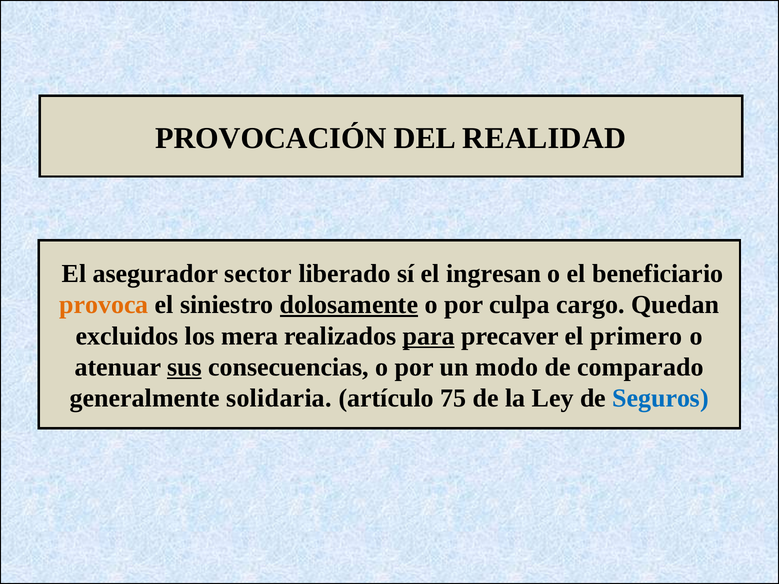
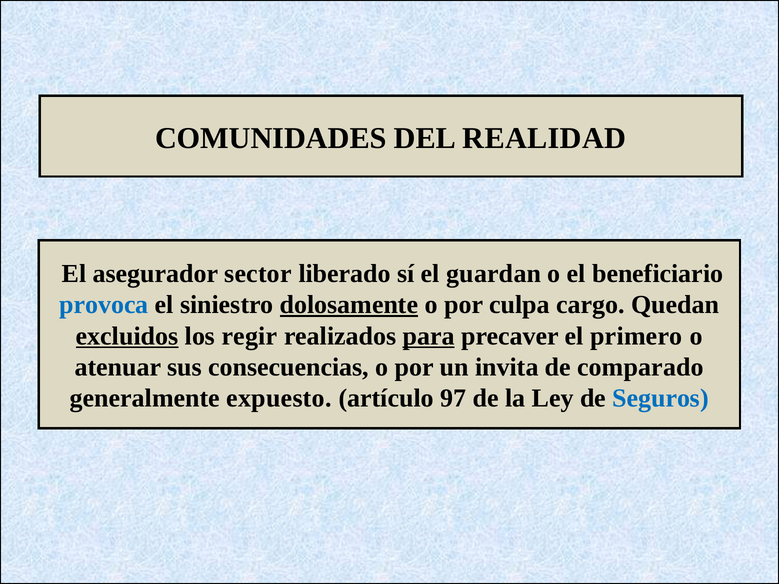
PROVOCACIÓN: PROVOCACIÓN -> COMUNIDADES
ingresan: ingresan -> guardan
provoca colour: orange -> blue
excluidos underline: none -> present
mera: mera -> regir
sus underline: present -> none
modo: modo -> invita
solidaria: solidaria -> expuesto
75: 75 -> 97
